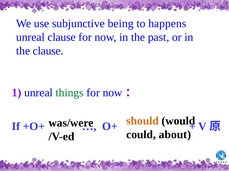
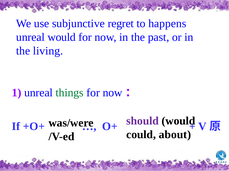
being: being -> regret
unreal clause: clause -> would
the clause: clause -> living
should colour: orange -> purple
